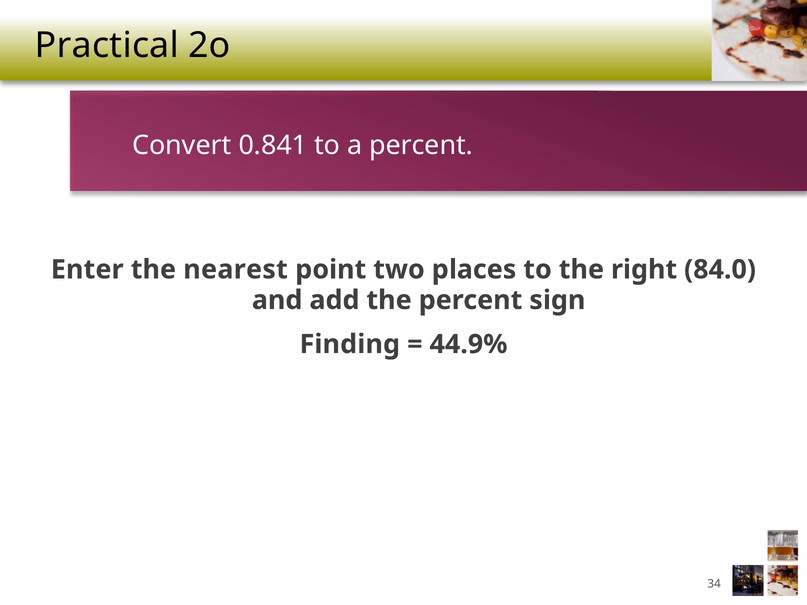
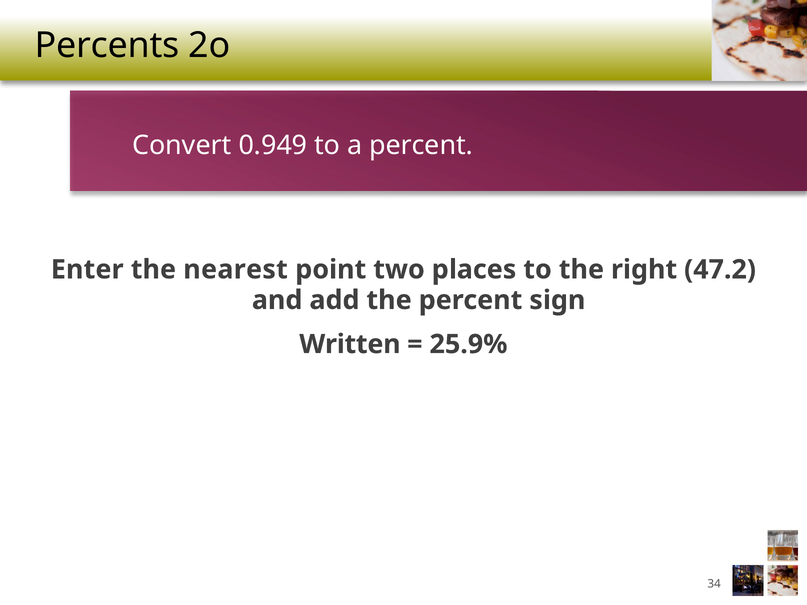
Practical: Practical -> Percents
0.841: 0.841 -> 0.949
84.0: 84.0 -> 47.2
Finding: Finding -> Written
44.9%: 44.9% -> 25.9%
